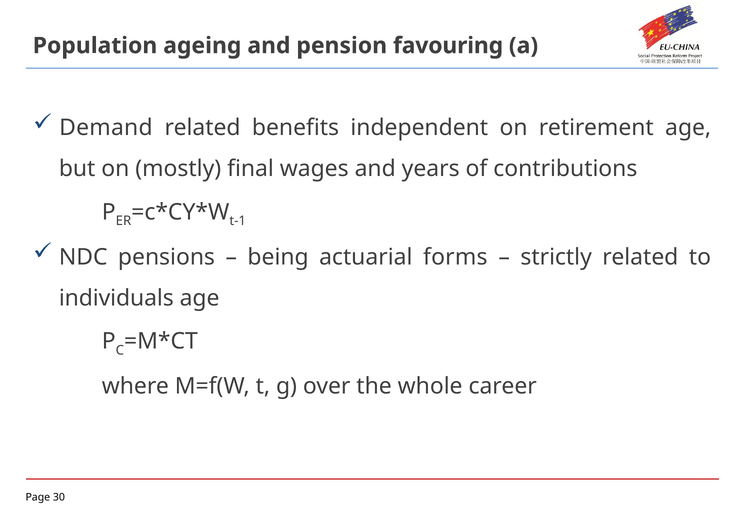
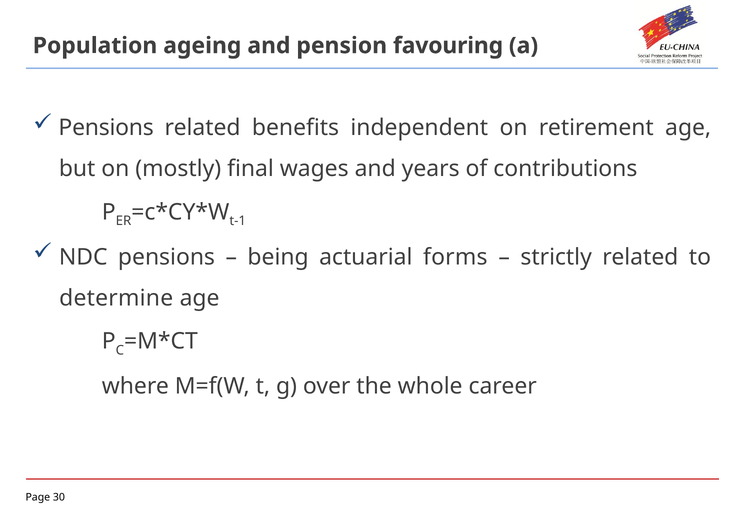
Demand at (106, 128): Demand -> Pensions
individuals: individuals -> determine
